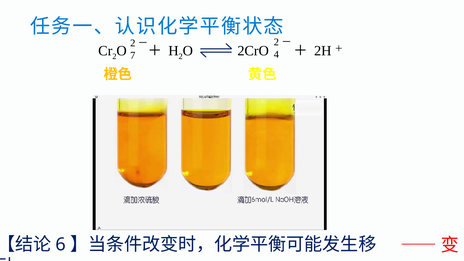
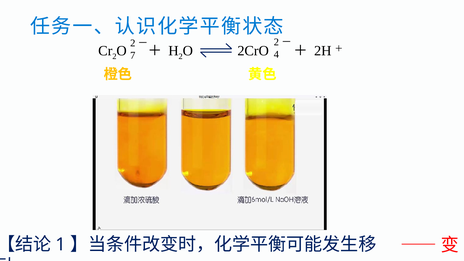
6: 6 -> 1
